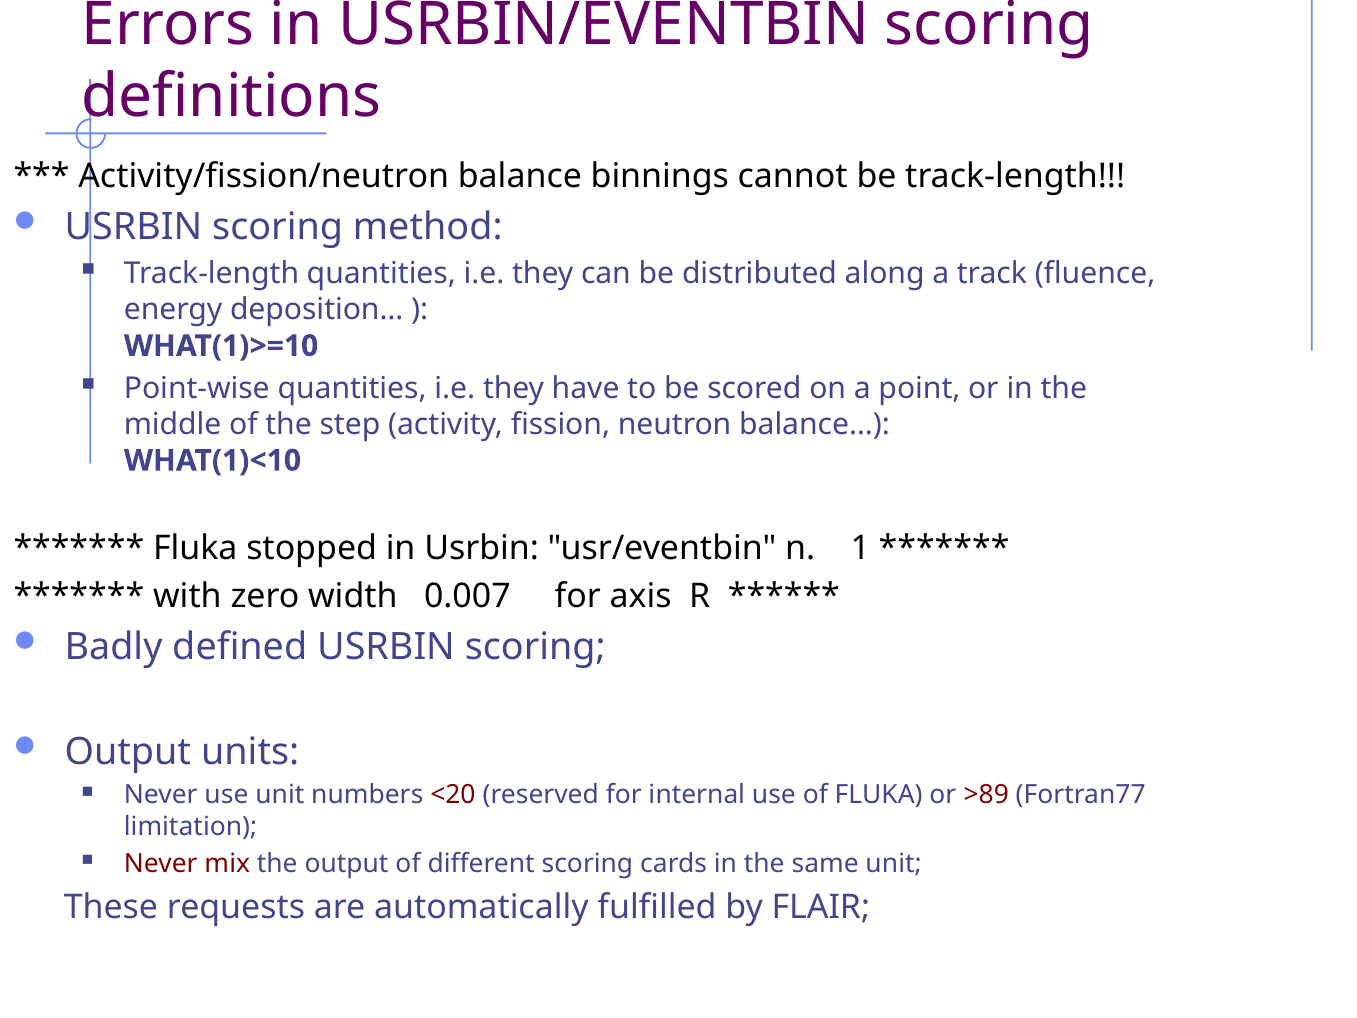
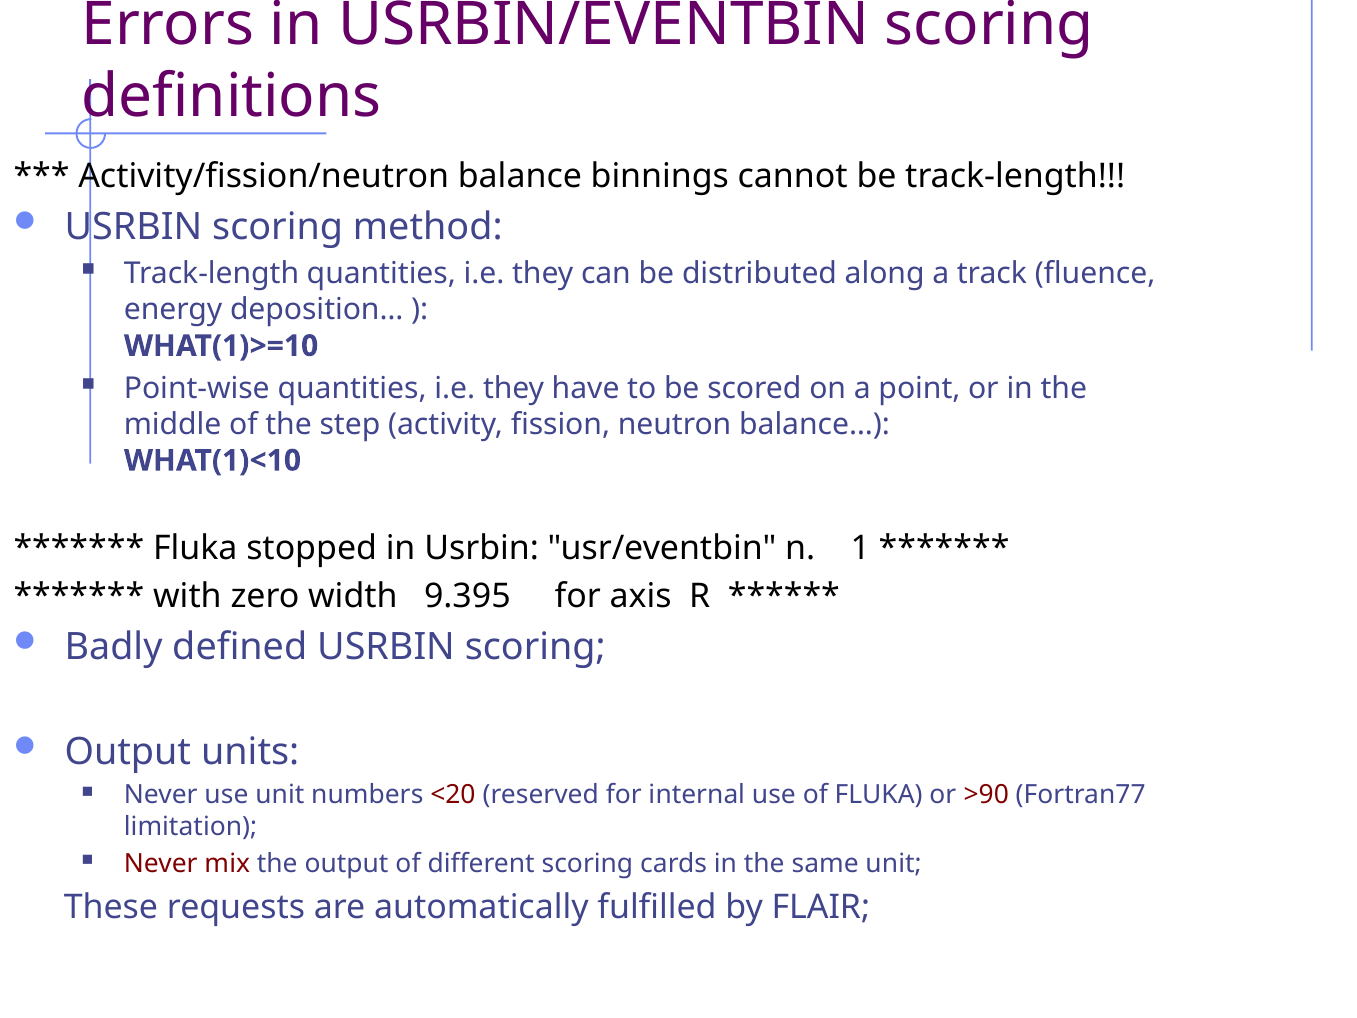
0.007: 0.007 -> 9.395
>89: >89 -> >90
